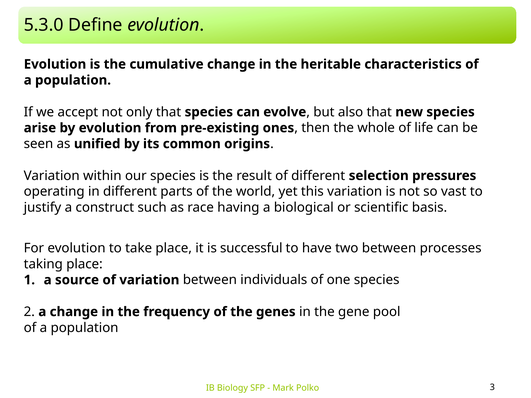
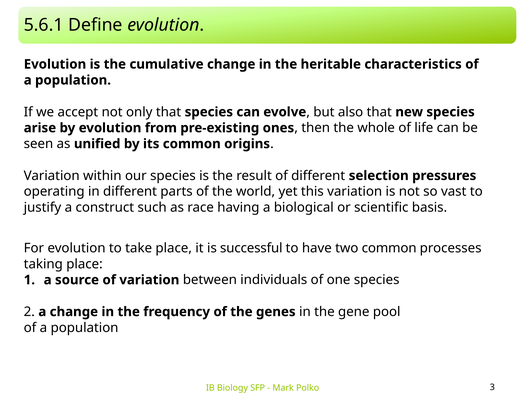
5.3.0: 5.3.0 -> 5.6.1
two between: between -> common
